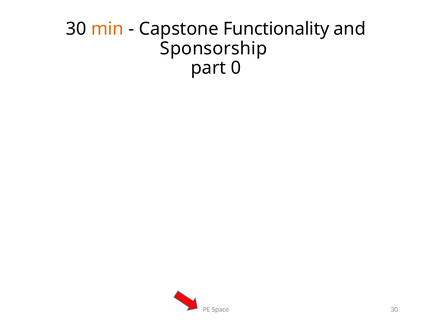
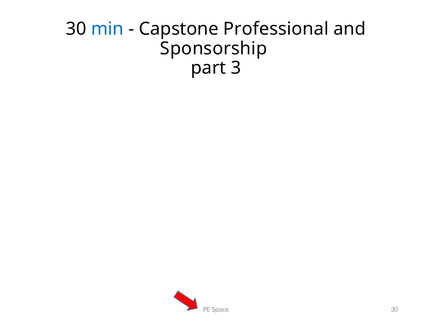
min colour: orange -> blue
Functionality: Functionality -> Professional
0: 0 -> 3
